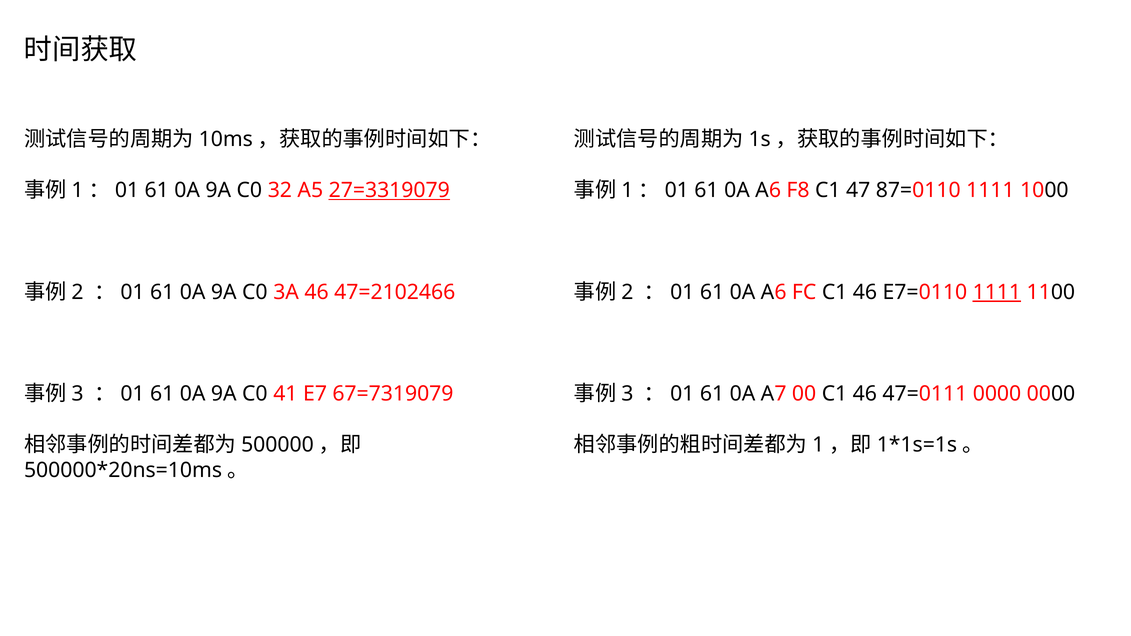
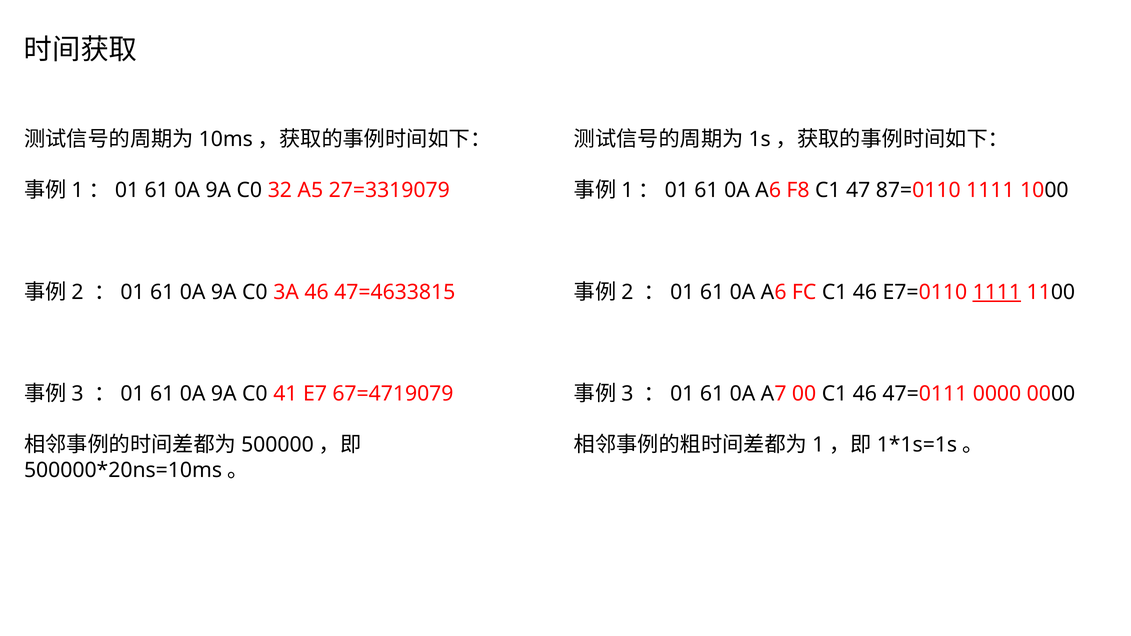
27=3319079 underline: present -> none
47=2102466: 47=2102466 -> 47=4633815
67=7319079: 67=7319079 -> 67=4719079
